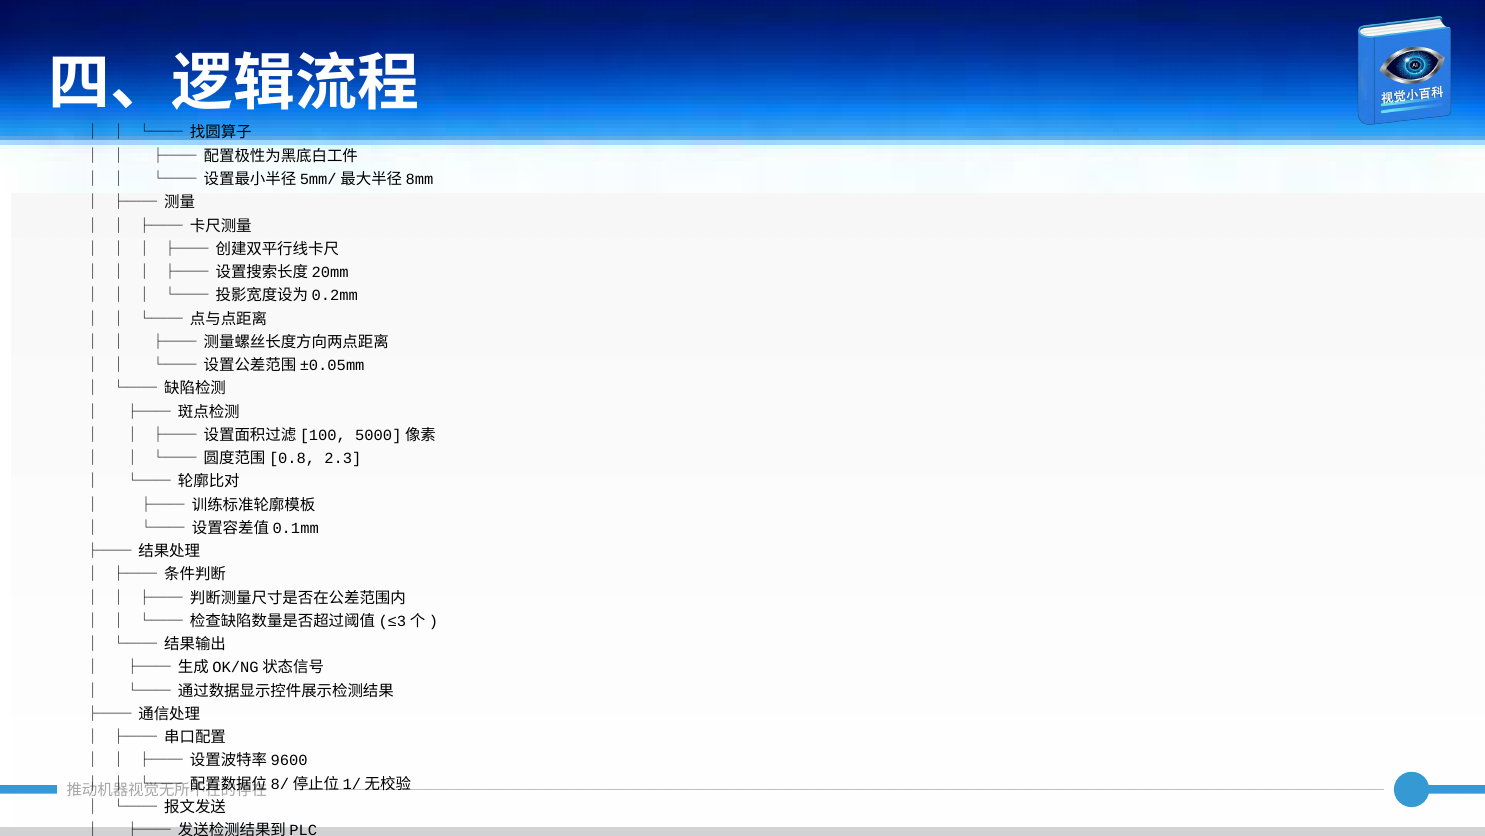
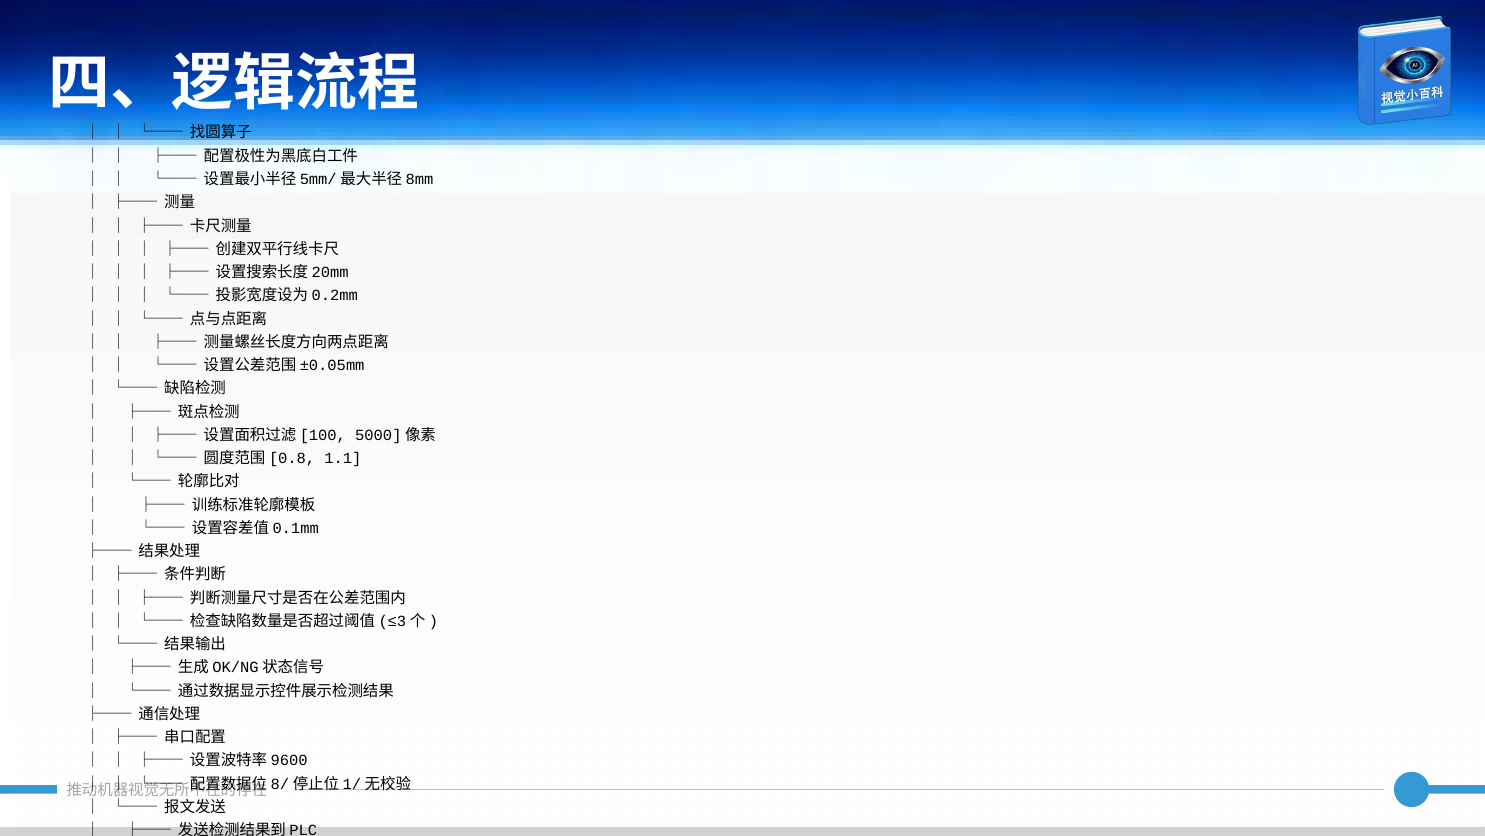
2.3: 2.3 -> 1.1
